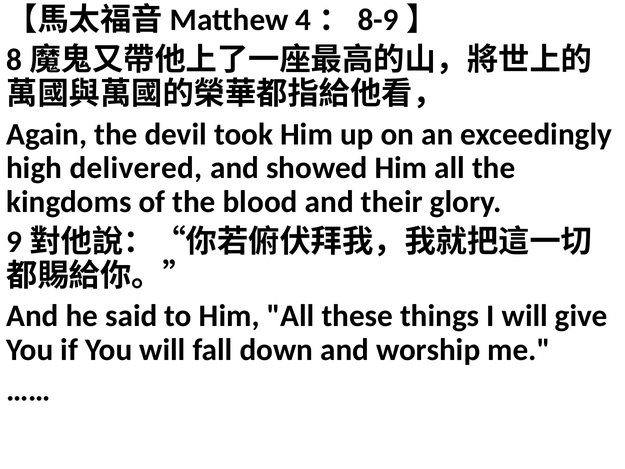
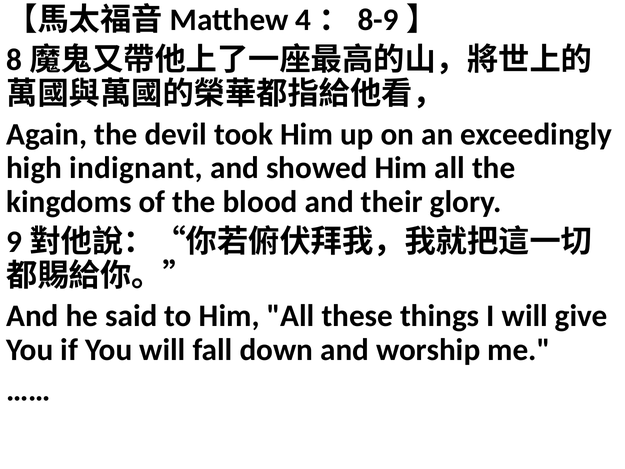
delivered: delivered -> indignant
